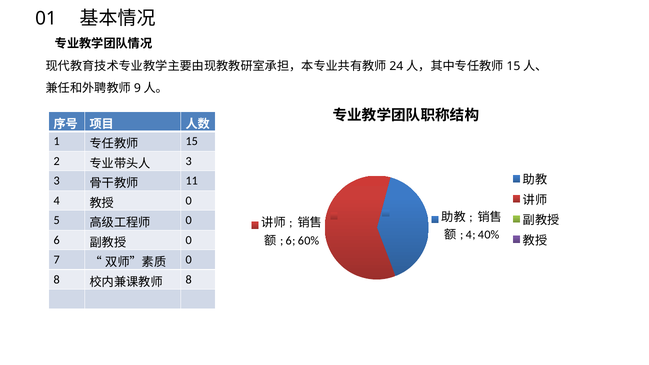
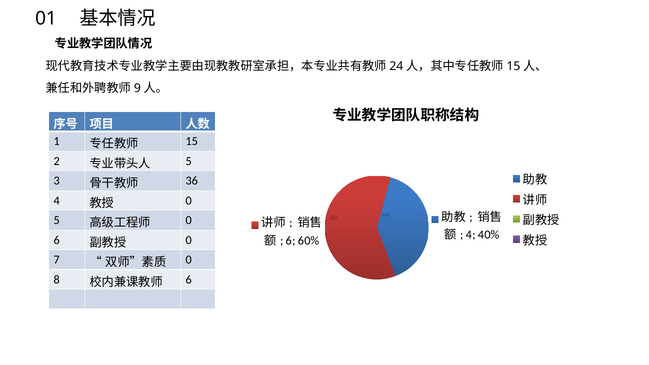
3 at (189, 161): 3 -> 5
11: 11 -> 36
8 at (189, 280): 8 -> 6
